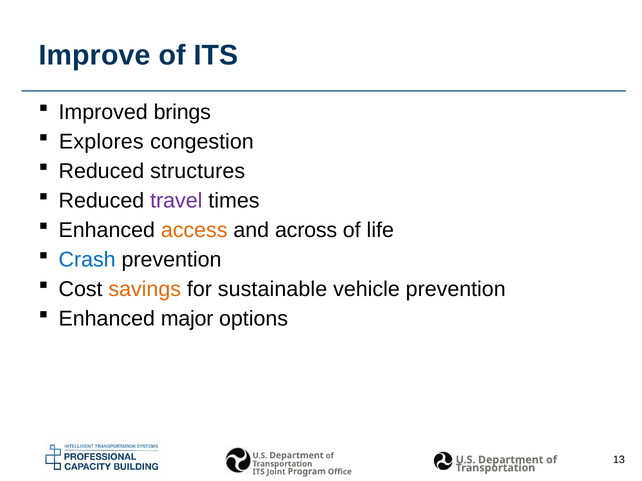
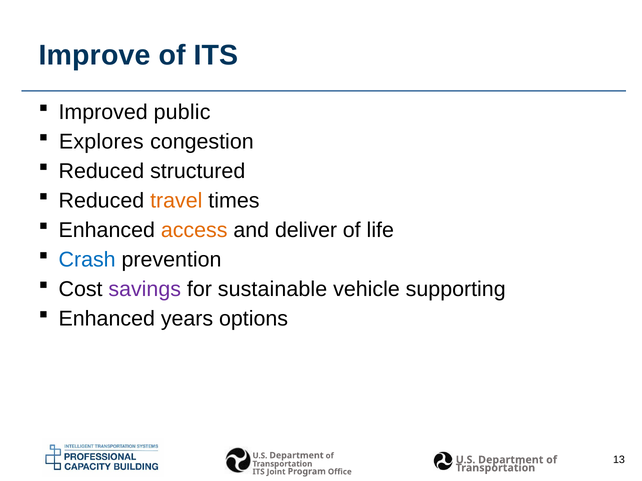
brings: brings -> public
structures: structures -> structured
travel colour: purple -> orange
across: across -> deliver
savings colour: orange -> purple
vehicle prevention: prevention -> supporting
major: major -> years
